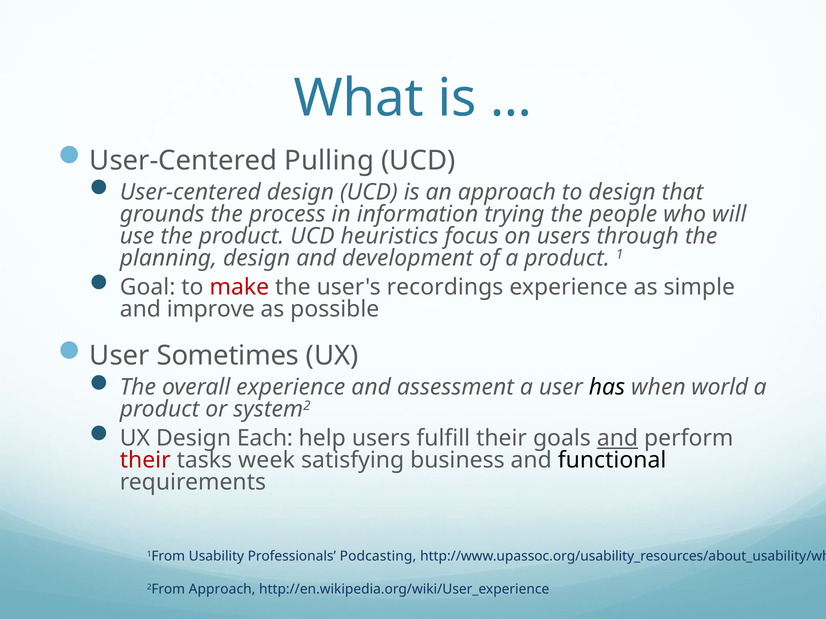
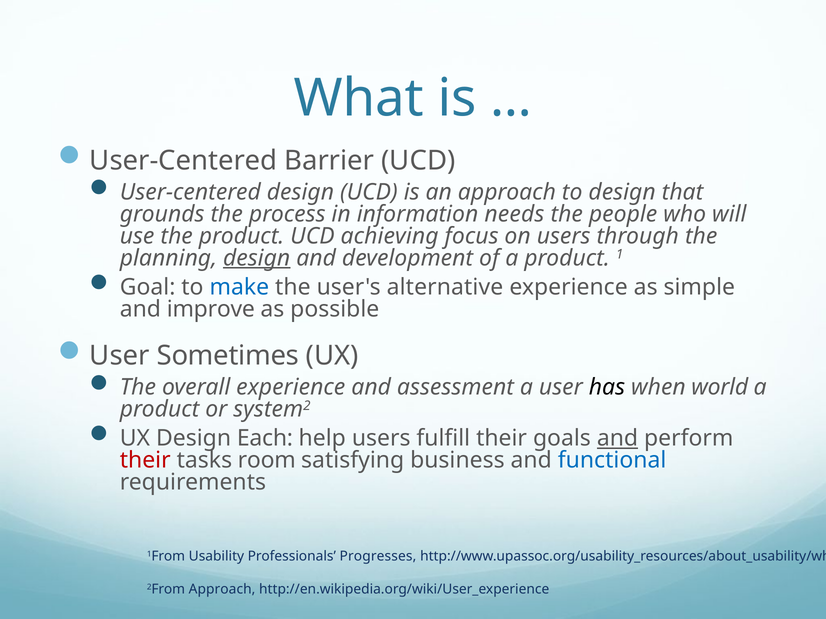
Pulling: Pulling -> Barrier
trying: trying -> needs
heuristics: heuristics -> achieving
design at (257, 258) underline: none -> present
make colour: red -> blue
recordings: recordings -> alternative
week: week -> room
functional colour: black -> blue
Podcasting: Podcasting -> Progresses
